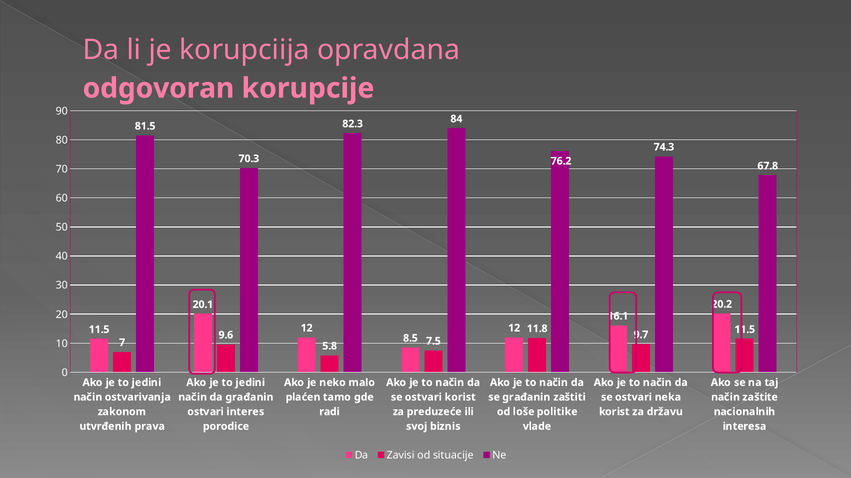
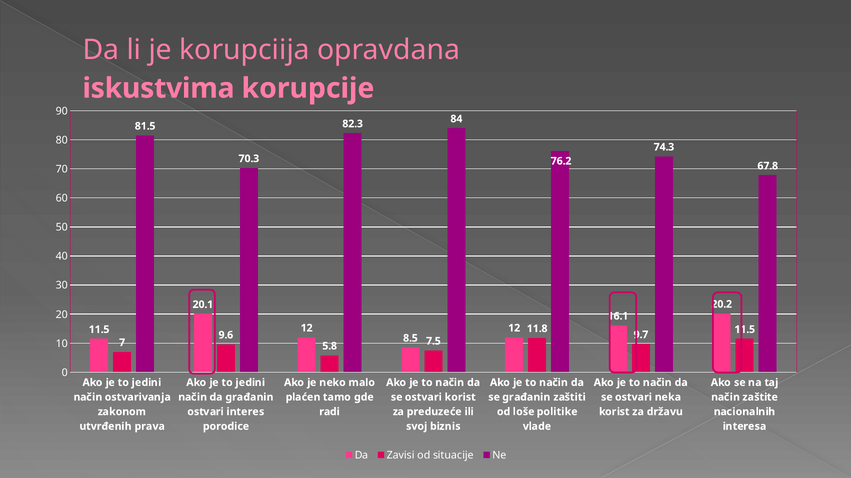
odgovoran: odgovoran -> iskustvima
